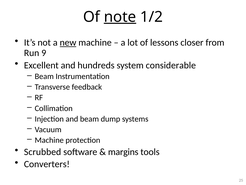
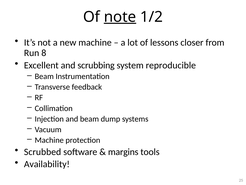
new underline: present -> none
9: 9 -> 8
hundreds: hundreds -> scrubbing
considerable: considerable -> reproducible
Converters: Converters -> Availability
